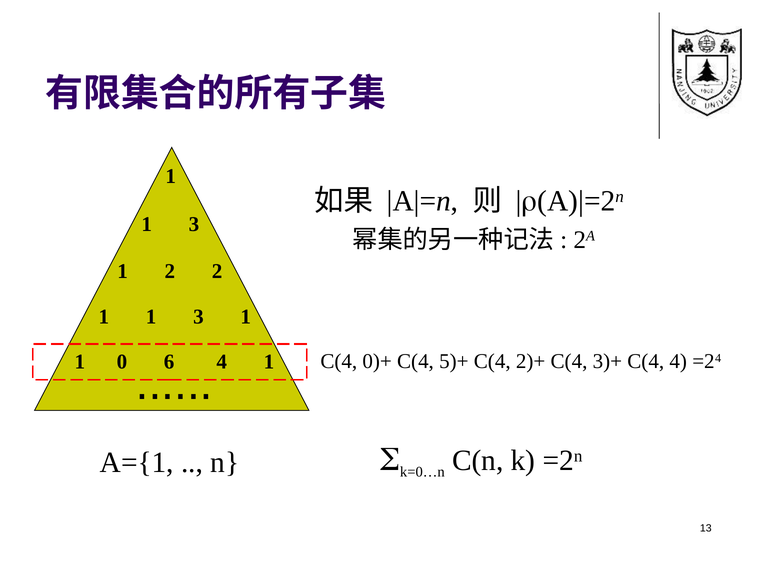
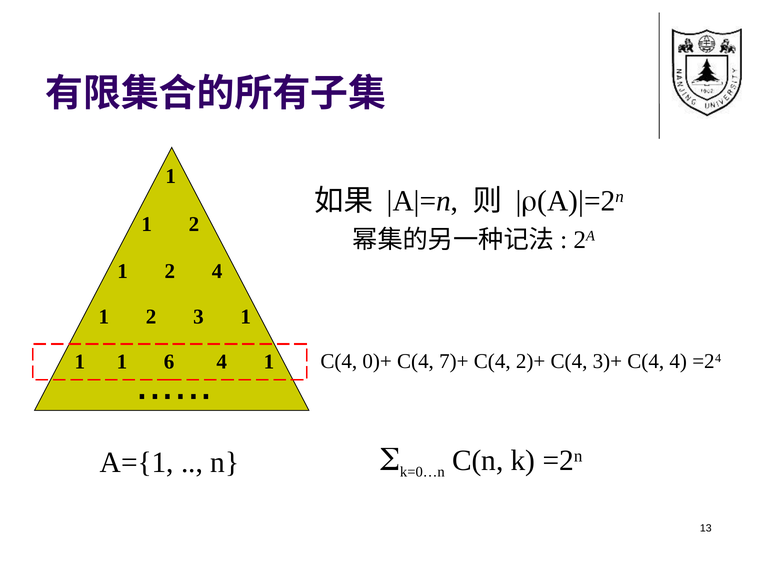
3 at (194, 224): 3 -> 2
2 2: 2 -> 4
1 at (151, 317): 1 -> 2
5)+: 5)+ -> 7)+
0 at (122, 362): 0 -> 1
